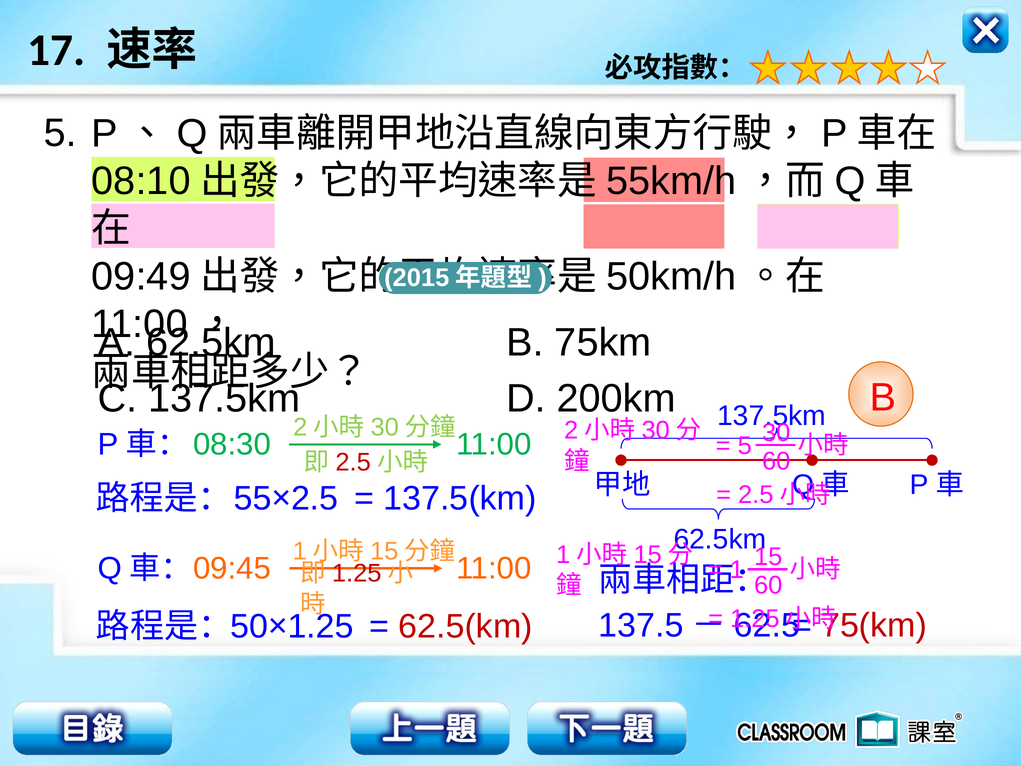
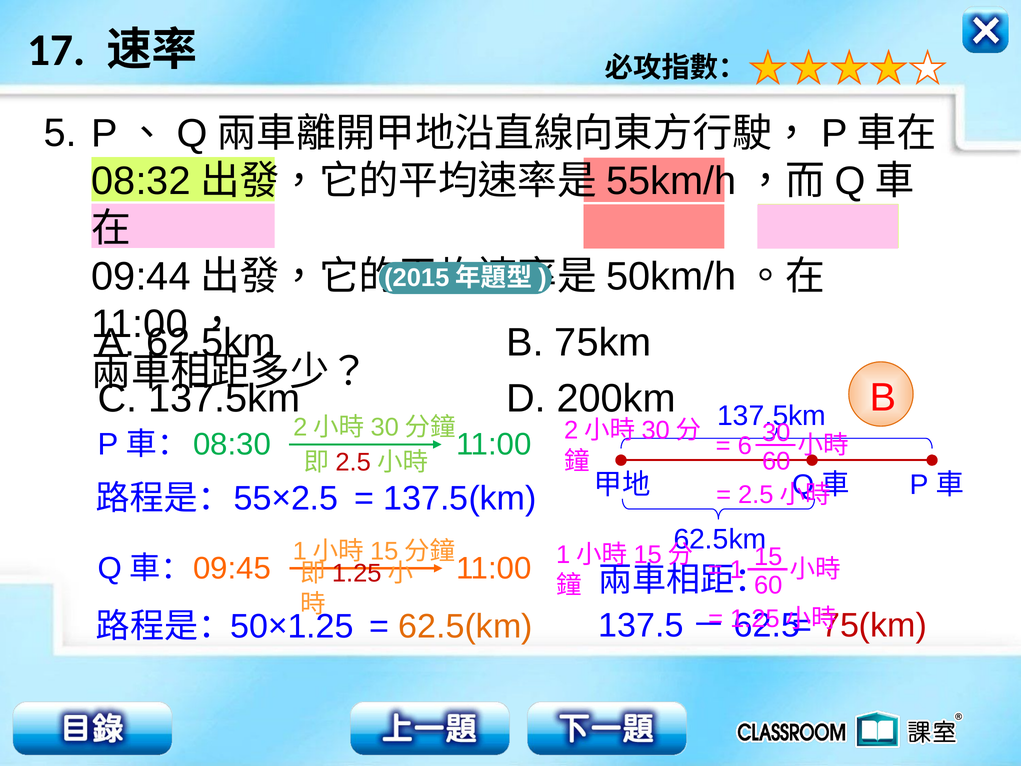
08:10: 08:10 -> 08:32
09:49: 09:49 -> 09:44
5 at (745, 446): 5 -> 6
62.5(km colour: red -> orange
